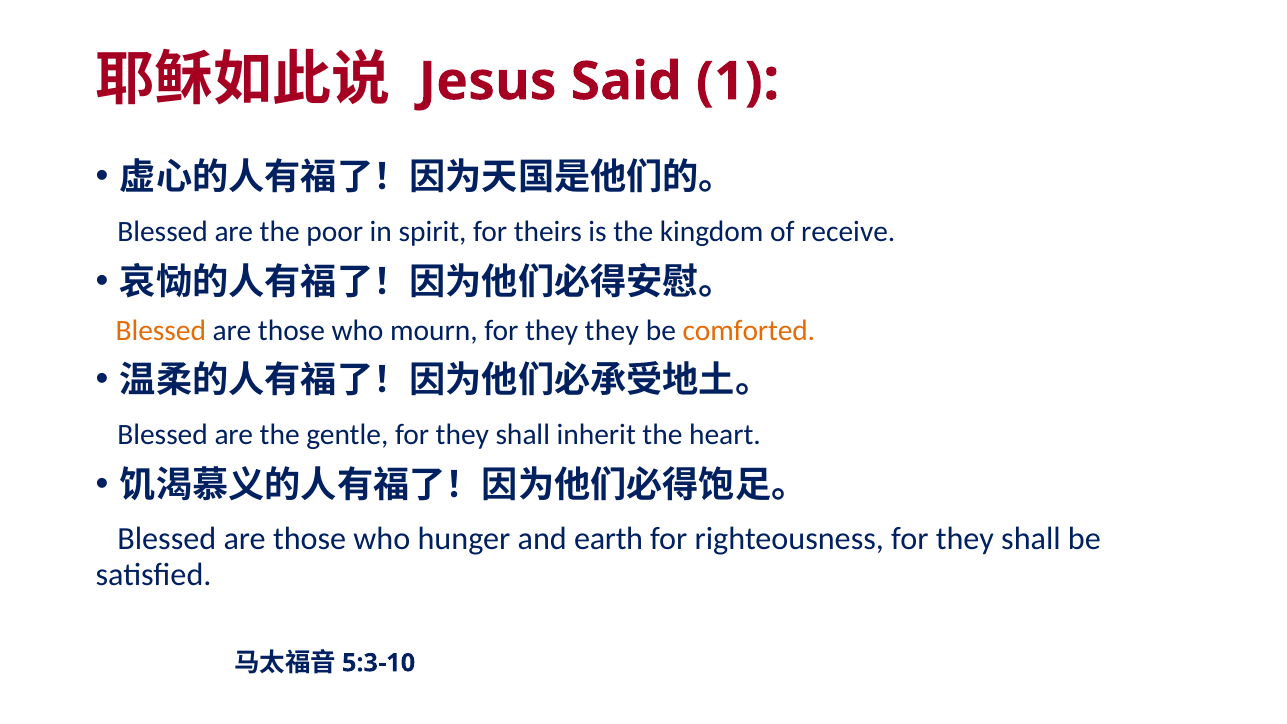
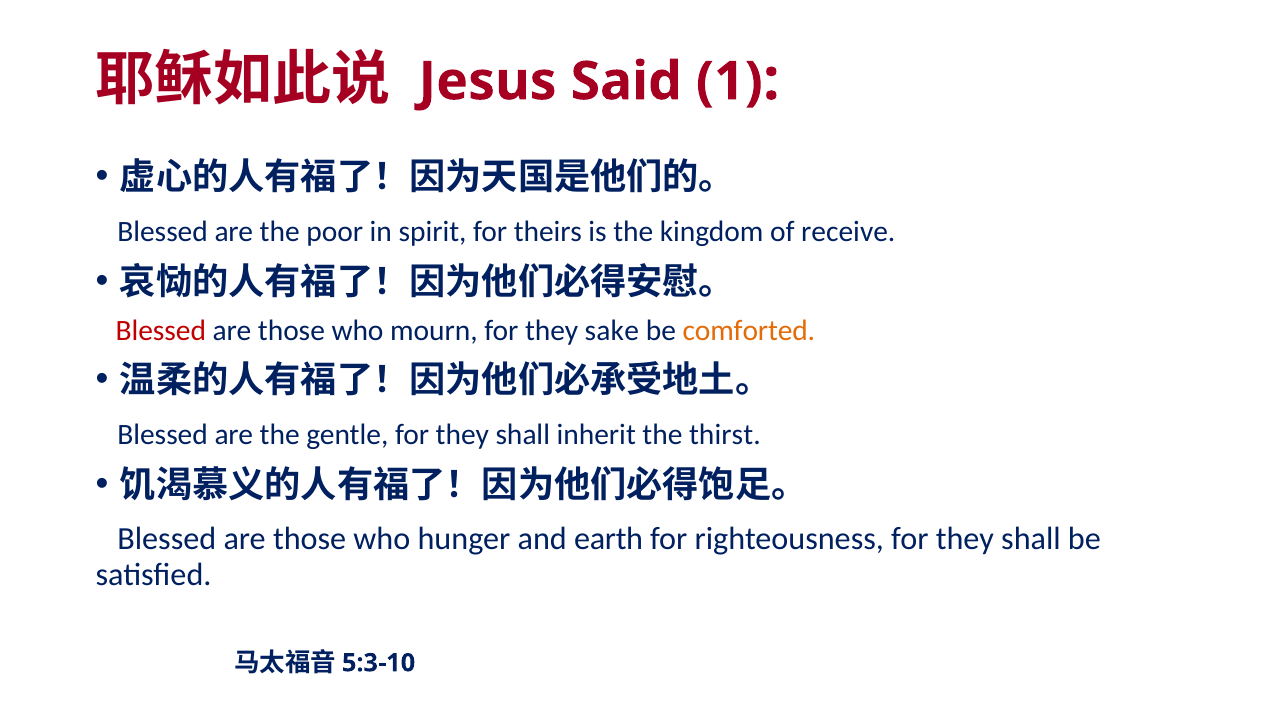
Blessed at (161, 331) colour: orange -> red
they they: they -> sake
heart: heart -> thirst
